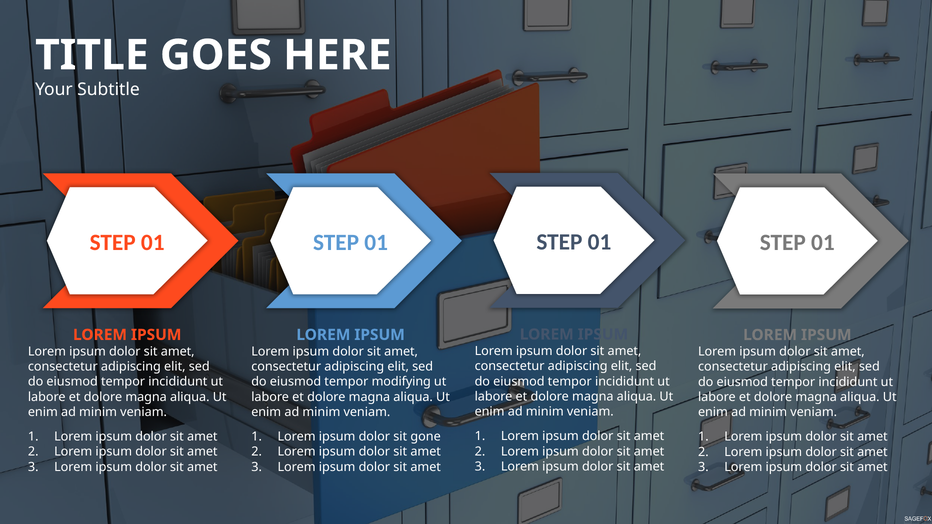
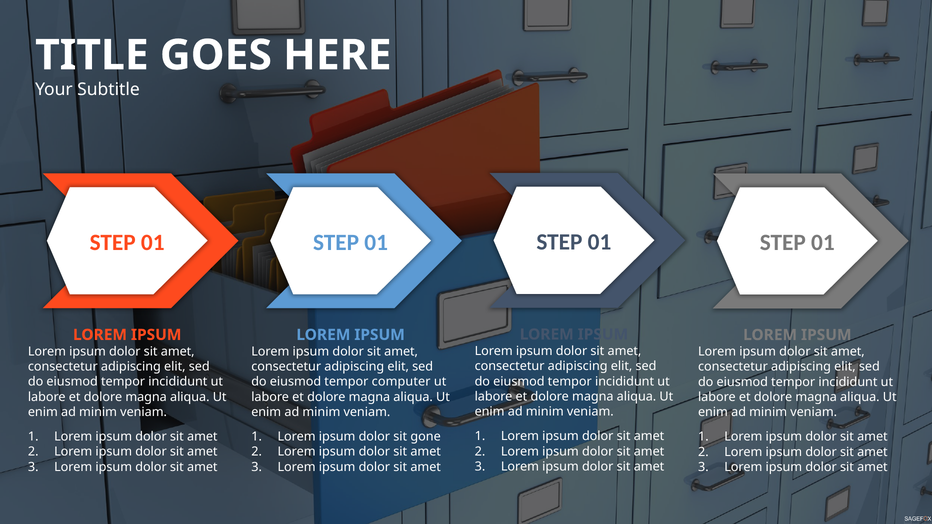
modifying: modifying -> computer
